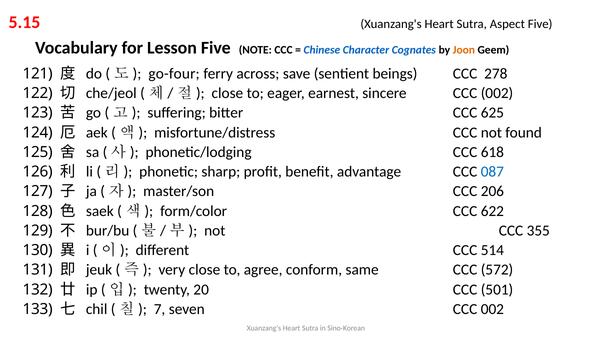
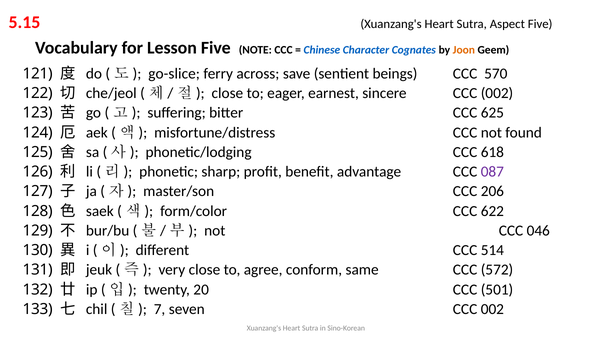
go-four: go-four -> go-slice
278: 278 -> 570
087 colour: blue -> purple
355: 355 -> 046
